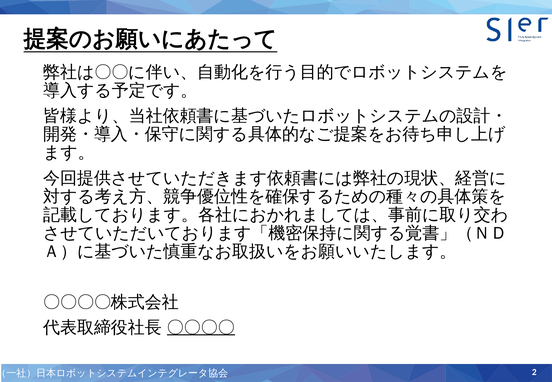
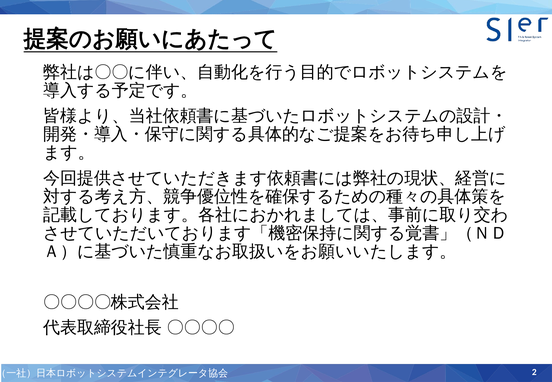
〇〇〇〇 underline: present -> none
